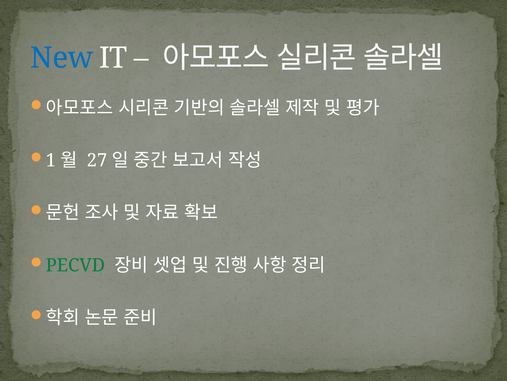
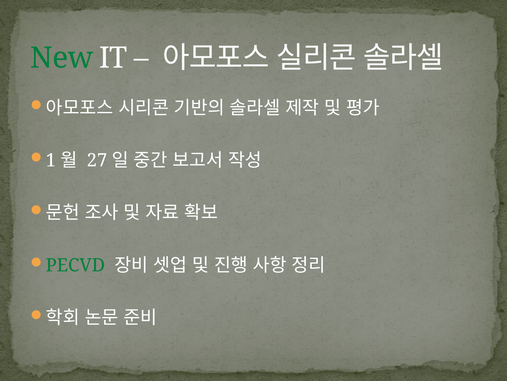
New colour: blue -> green
